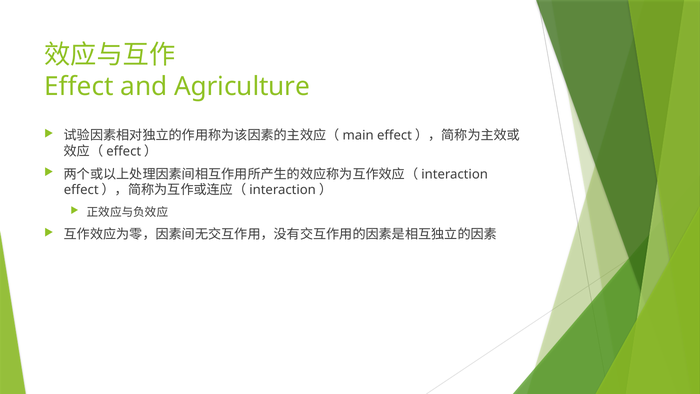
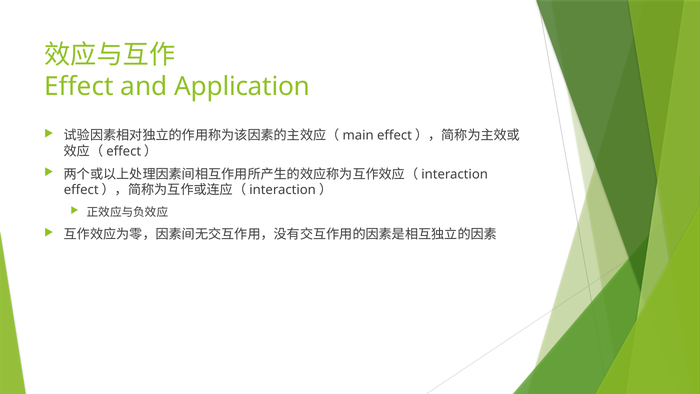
Agriculture: Agriculture -> Application
